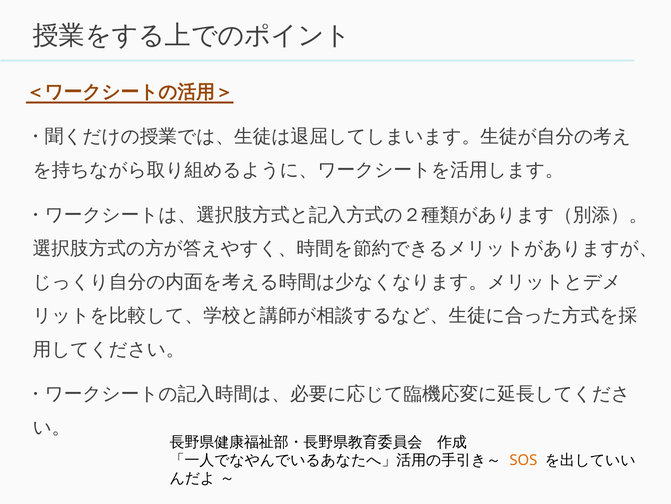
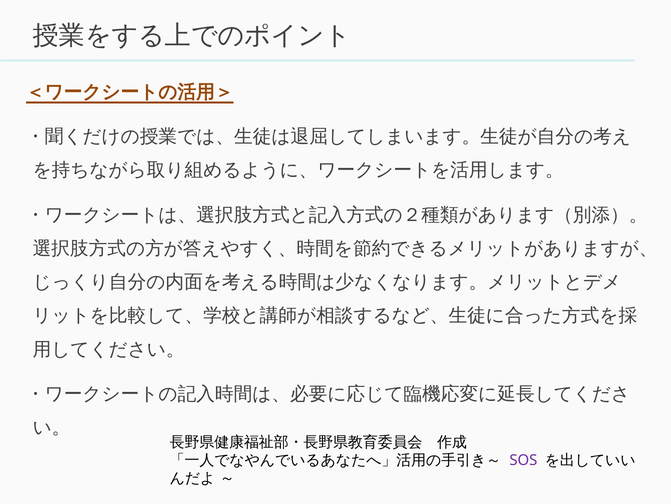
SOS colour: orange -> purple
